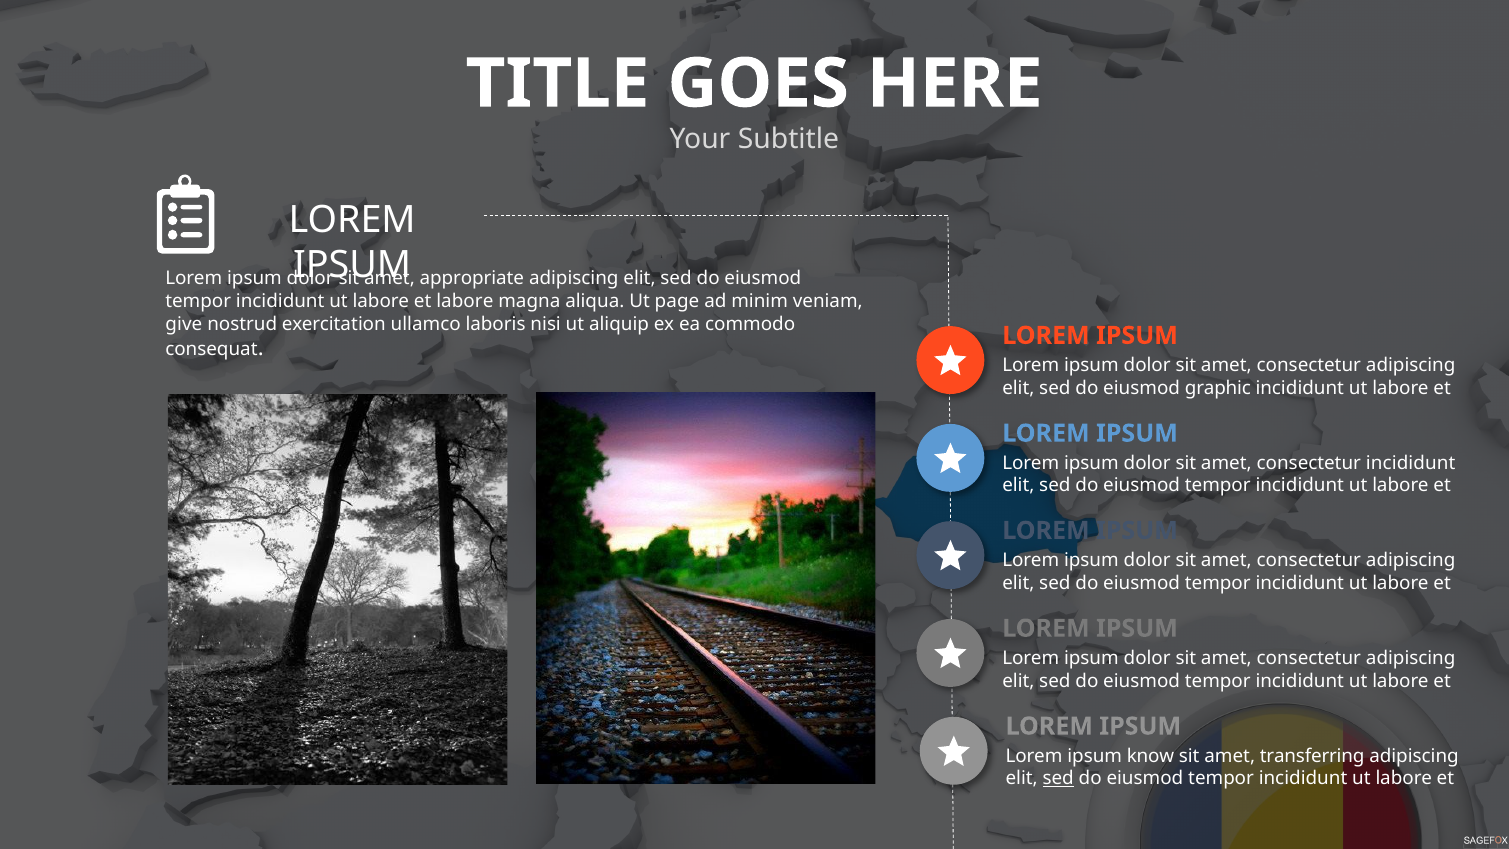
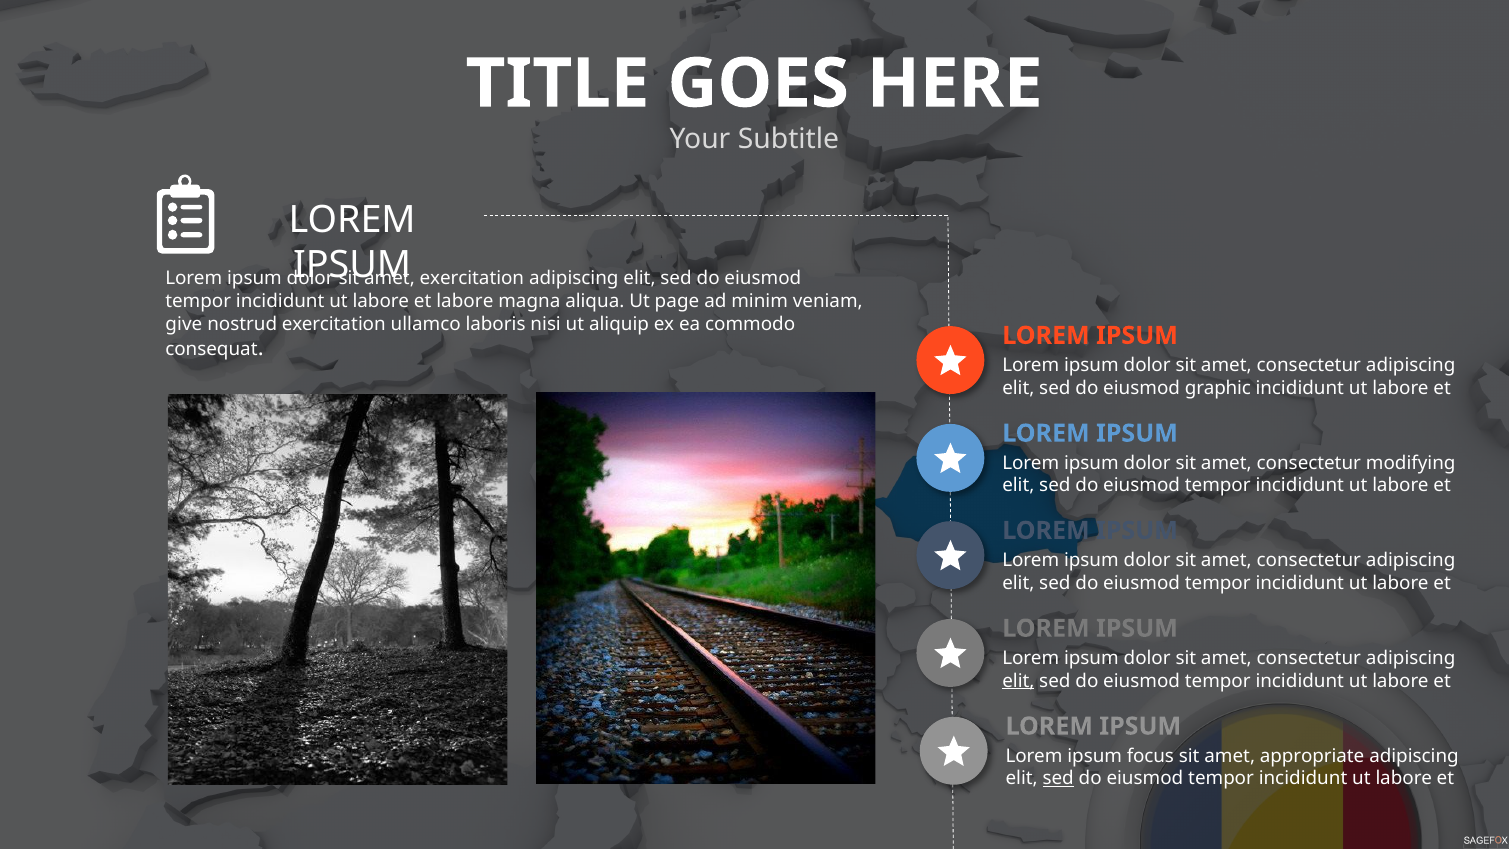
appropriate at (472, 278): appropriate -> exercitation
consectetur incididunt: incididunt -> modifying
elit at (1018, 681) underline: none -> present
know: know -> focus
transferring: transferring -> appropriate
